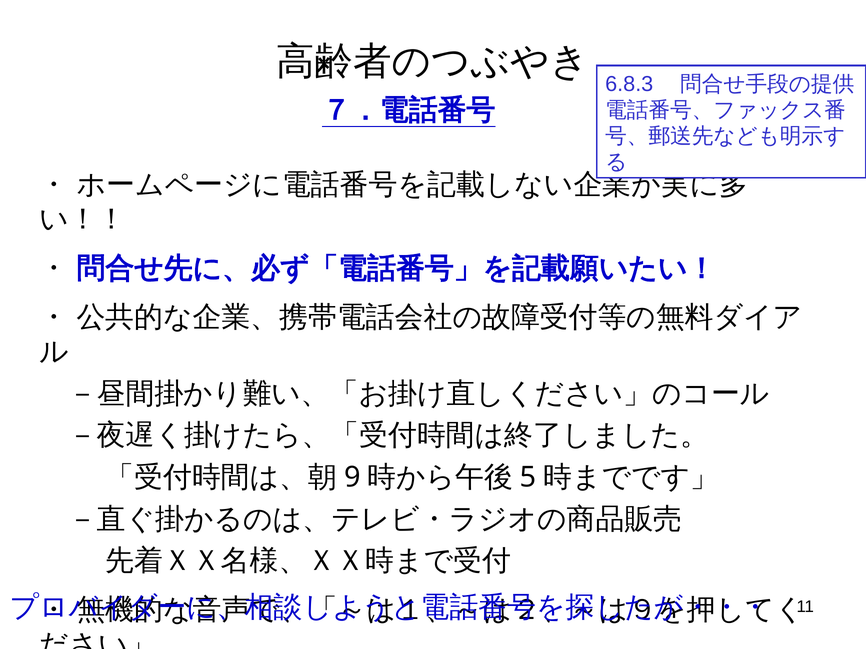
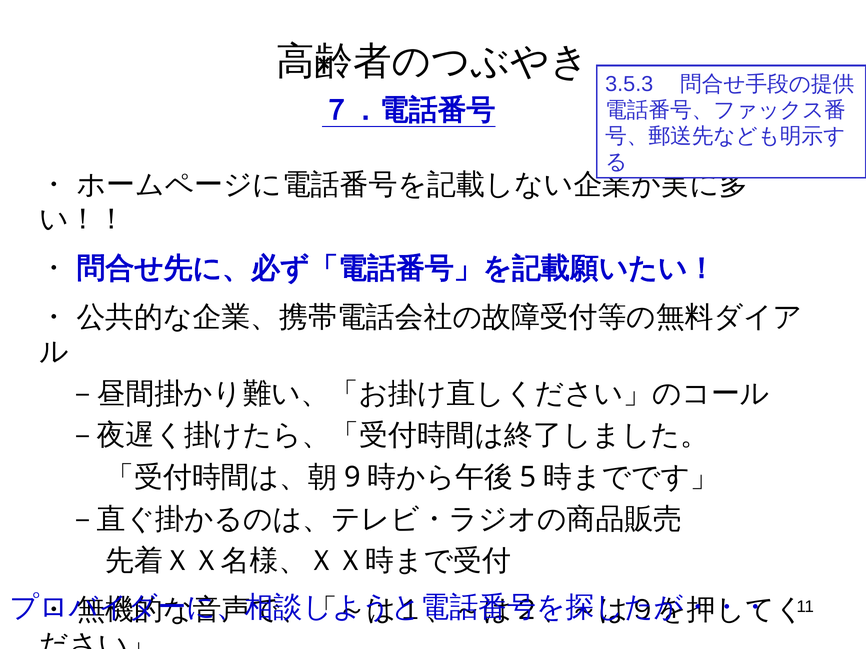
6.8.3: 6.8.3 -> 3.5.3
